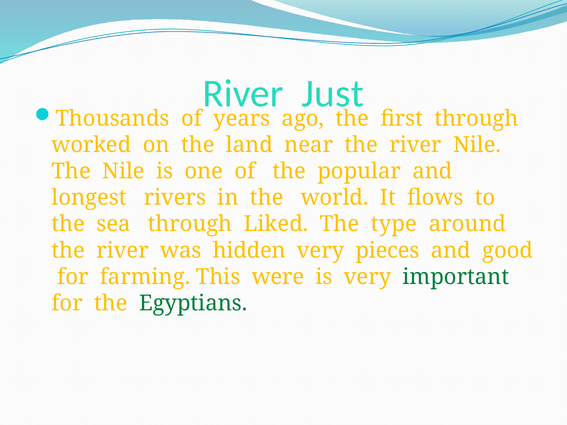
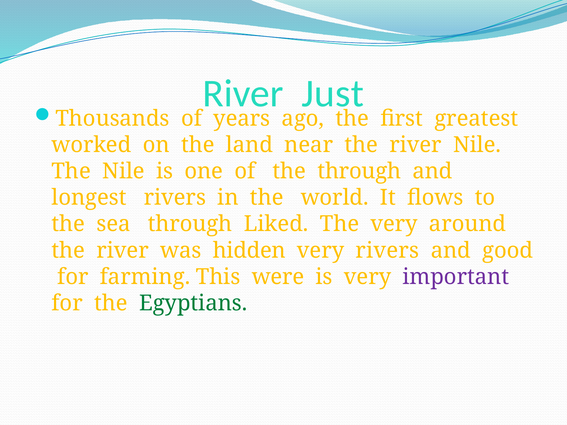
first through: through -> greatest
the popular: popular -> through
The type: type -> very
very pieces: pieces -> rivers
important colour: green -> purple
